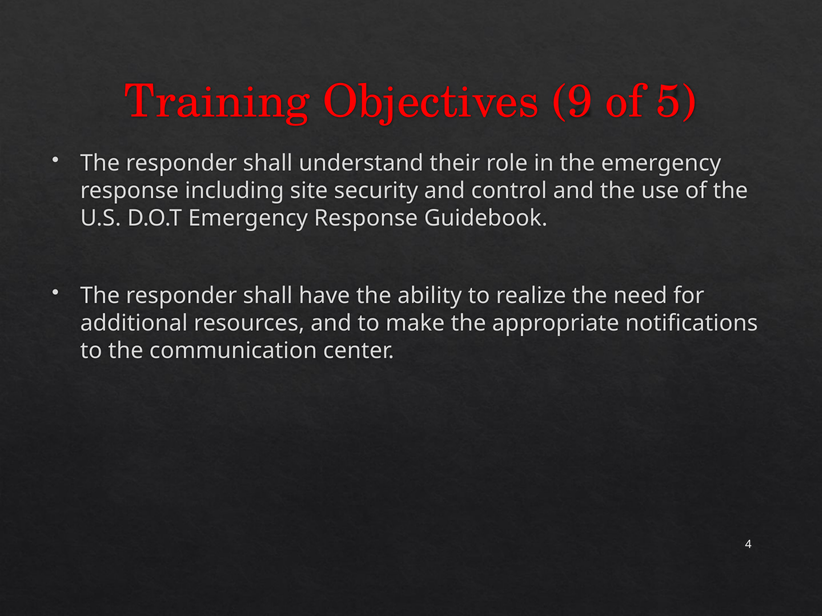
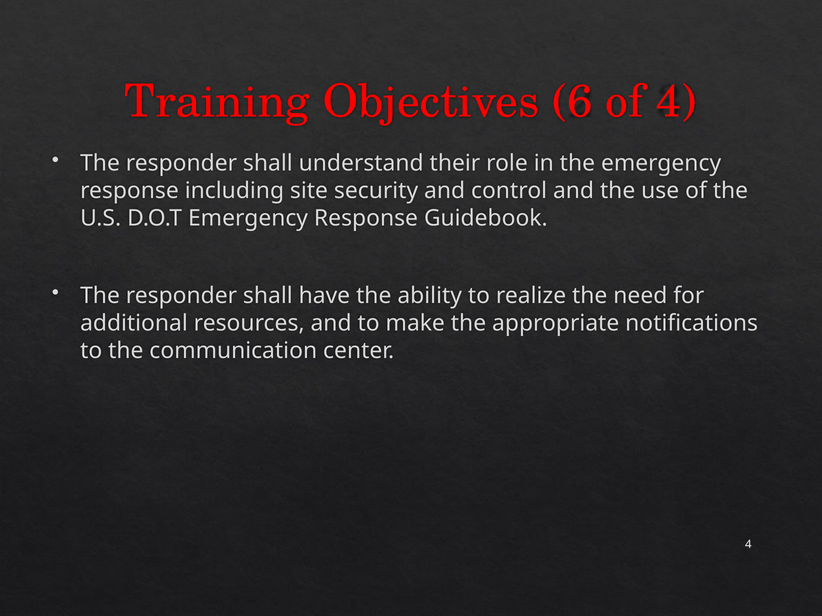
9: 9 -> 6
of 5: 5 -> 4
